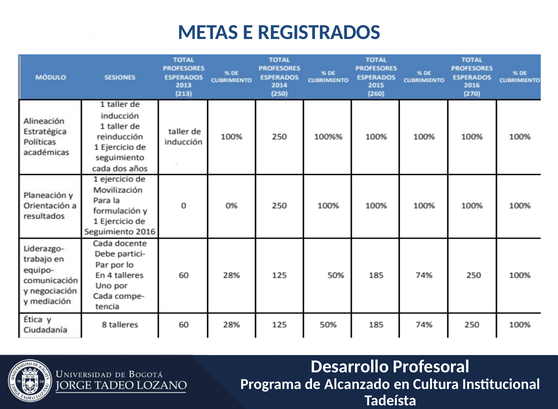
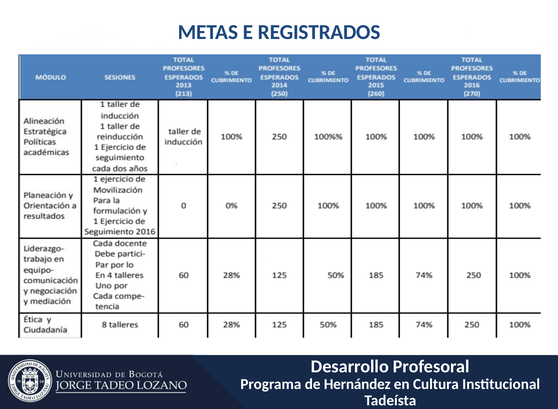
Alcanzado: Alcanzado -> Hernández
